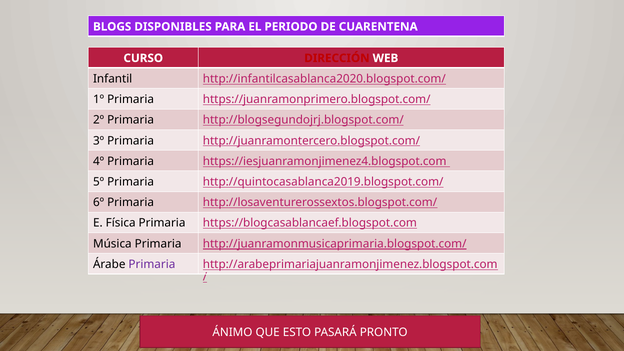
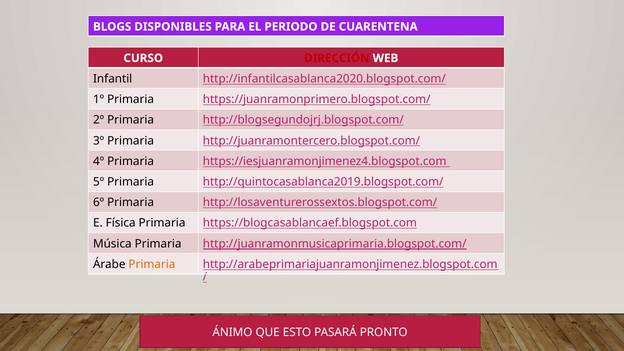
Primaria at (152, 264) colour: purple -> orange
